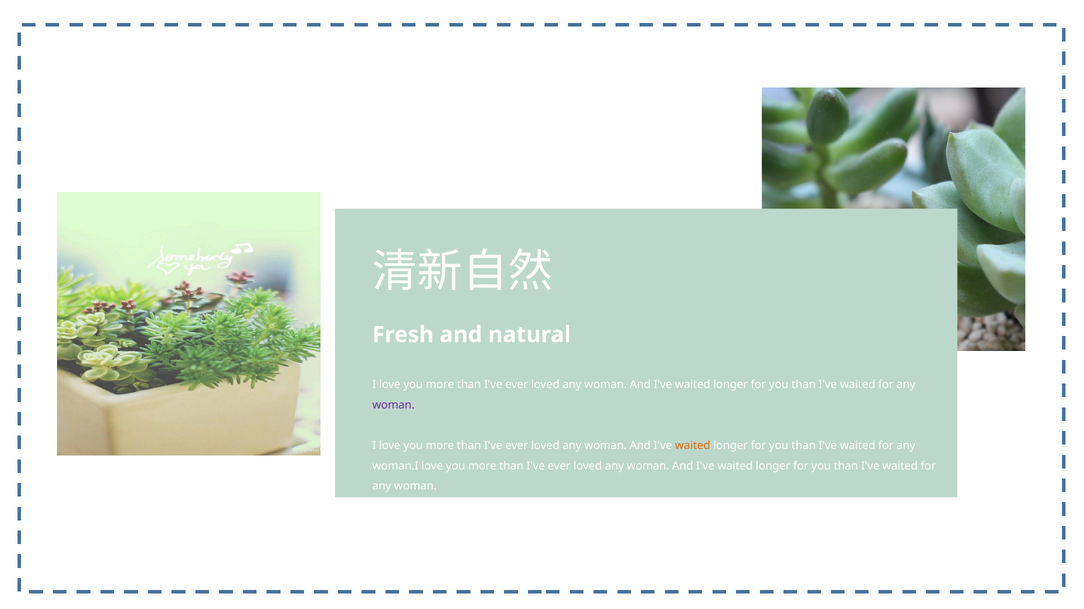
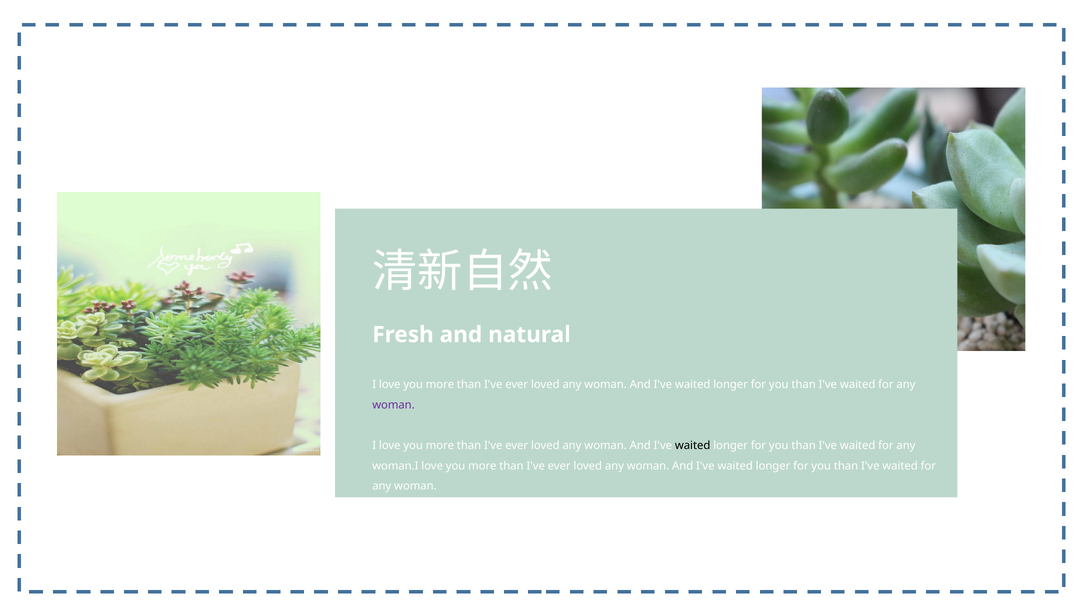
waited at (693, 446) colour: orange -> black
